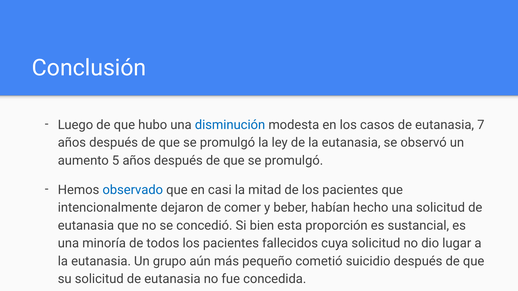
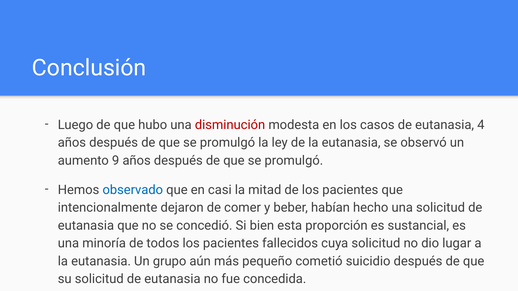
disminución colour: blue -> red
7: 7 -> 4
5: 5 -> 9
